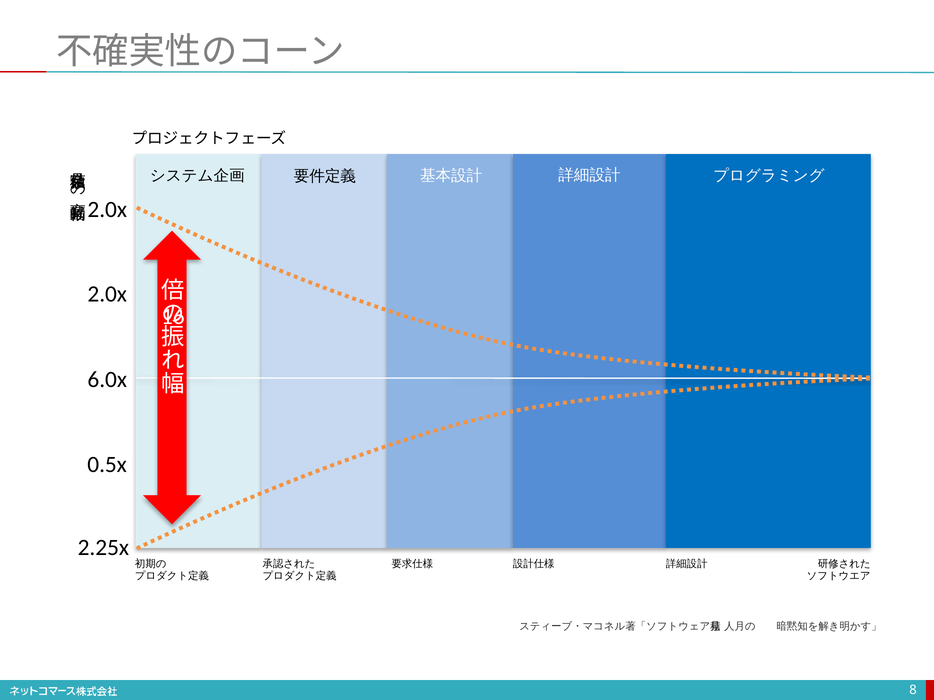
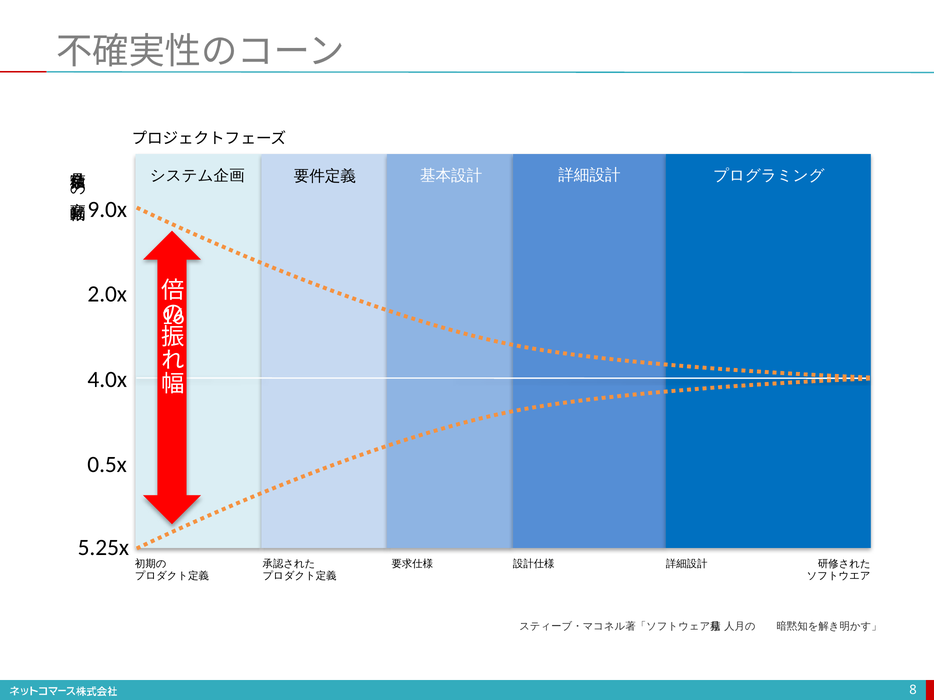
2.0x at (107, 210): 2.0x -> 9.0x
6.0x: 6.0x -> 4.0x
2.25x: 2.25x -> 5.25x
